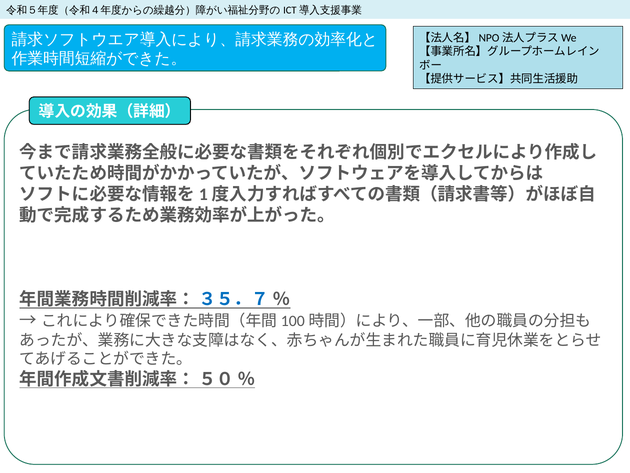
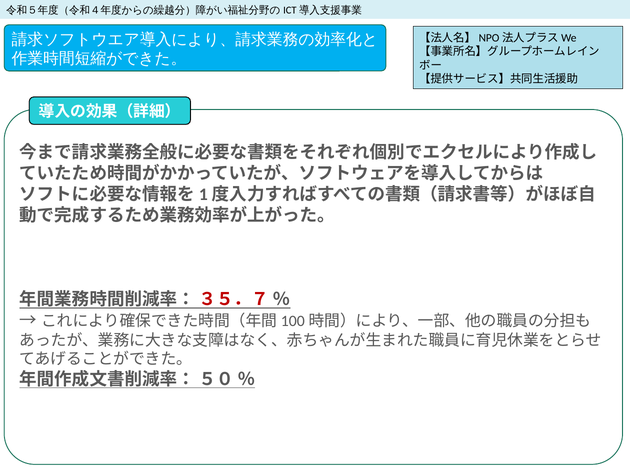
３５．７ colour: blue -> red
